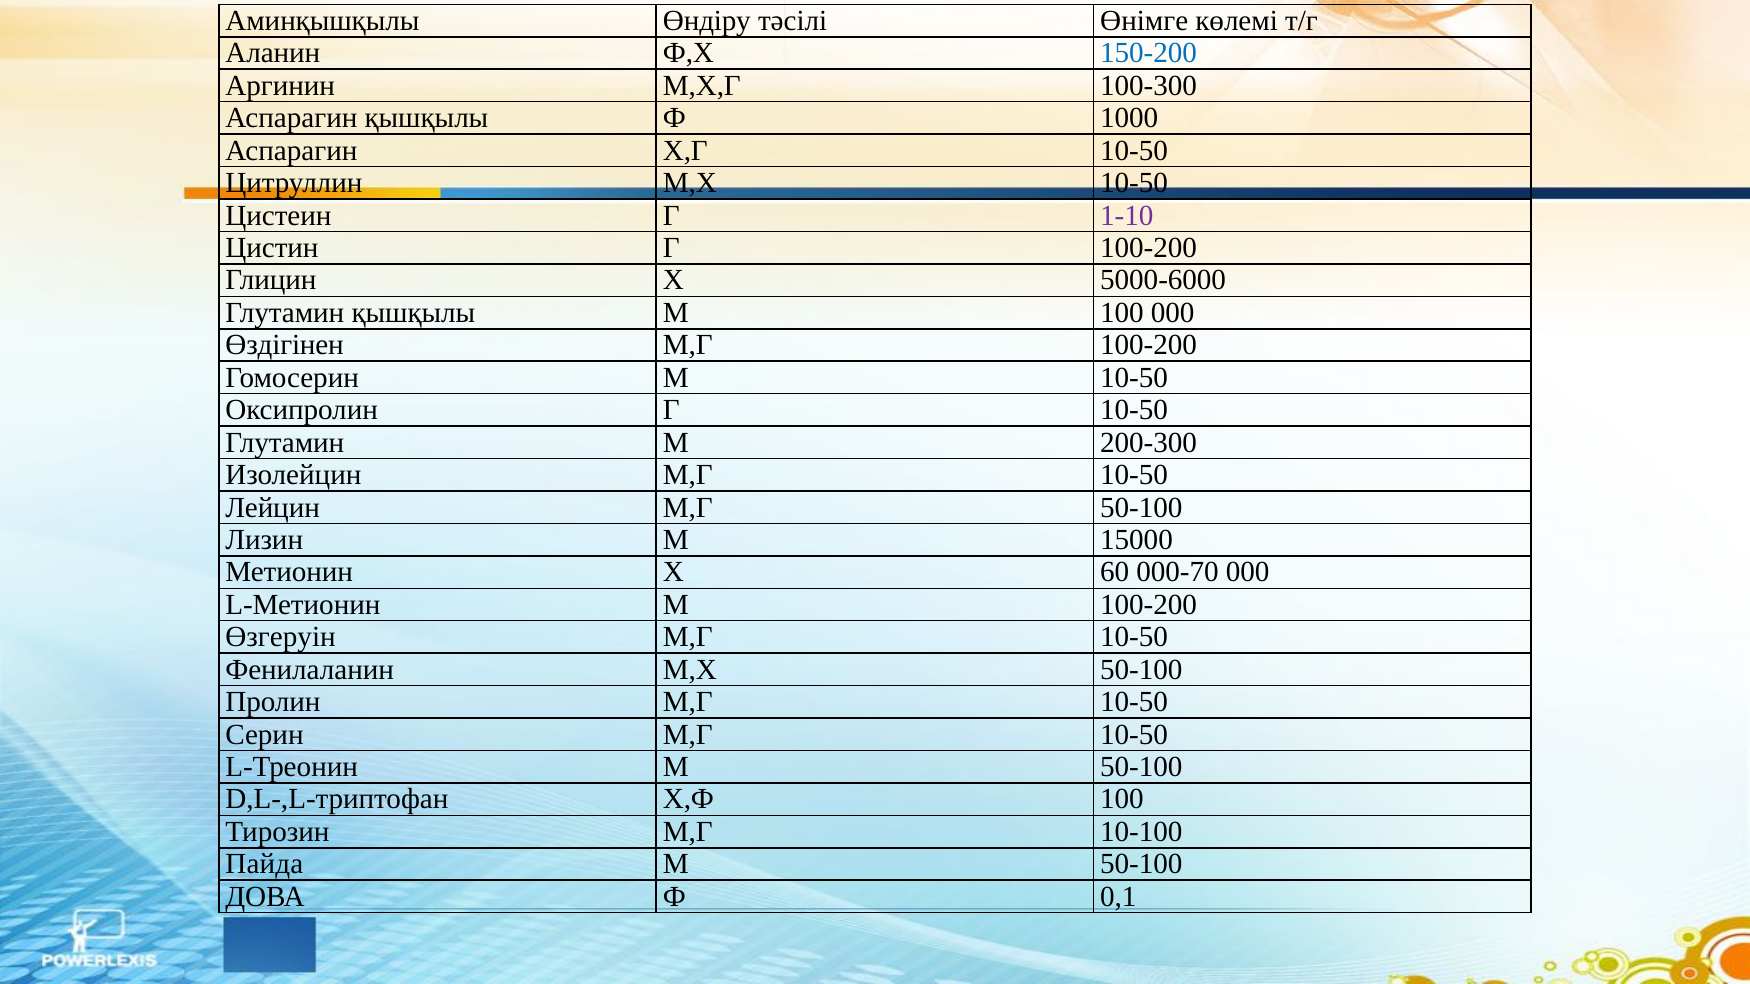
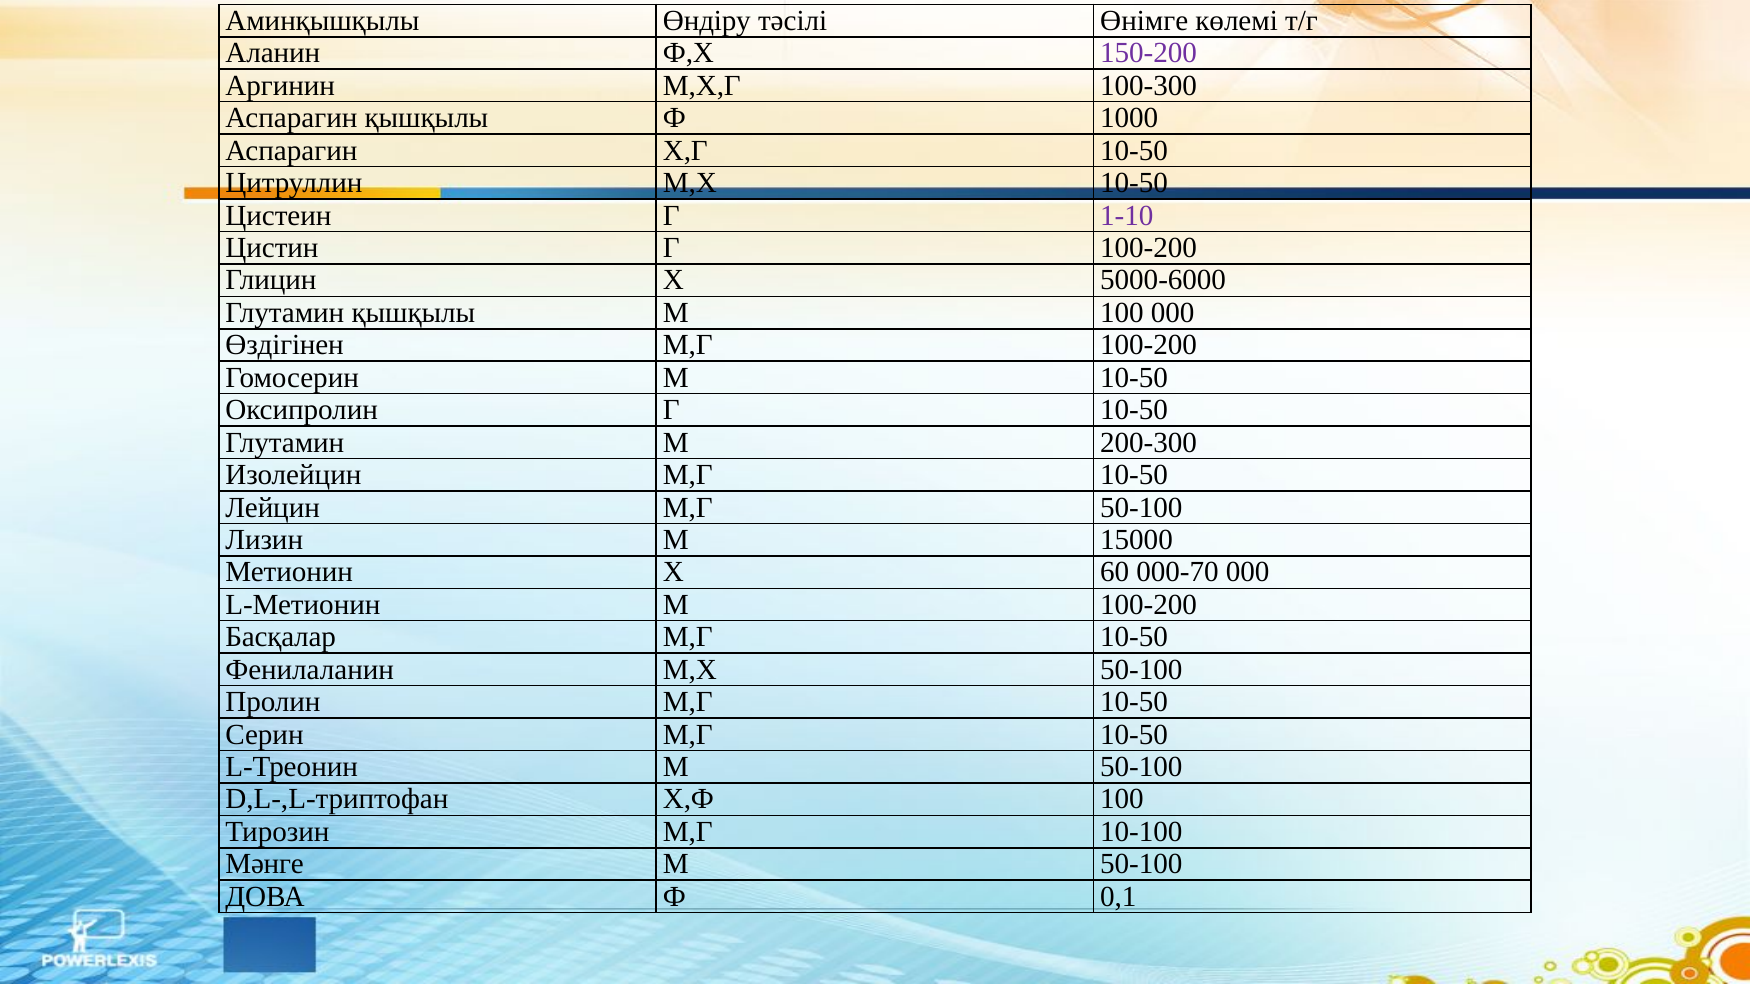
150-200 colour: blue -> purple
Өзгеруін: Өзгеруін -> Басқалар
Пайда: Пайда -> Мәнге
